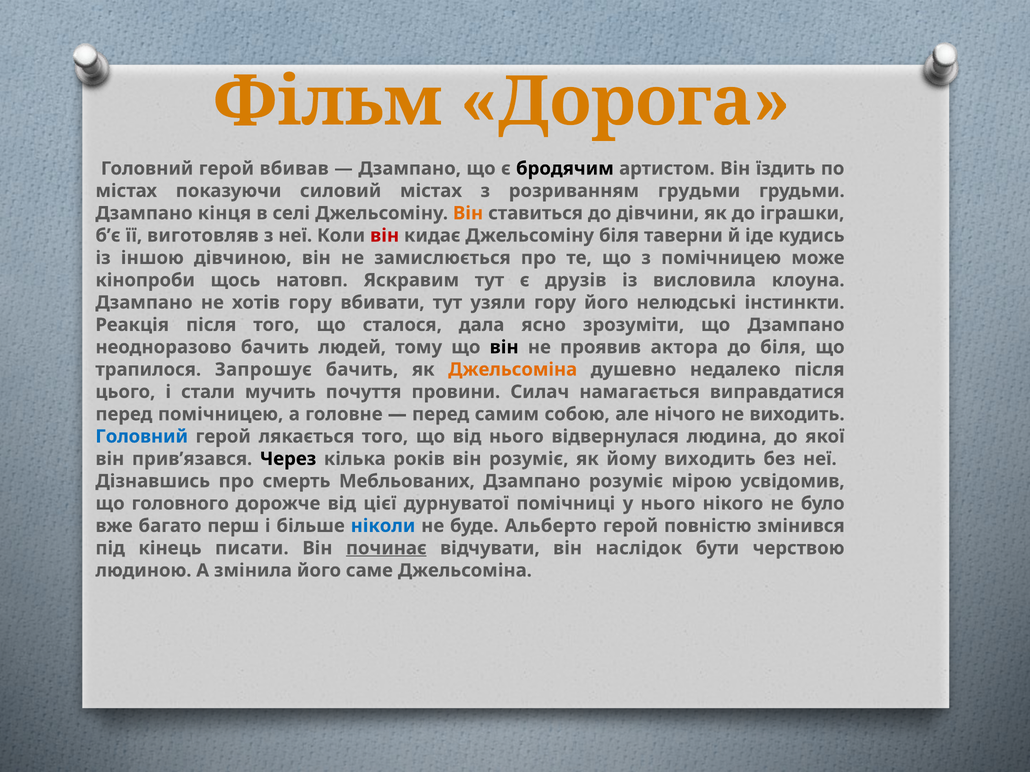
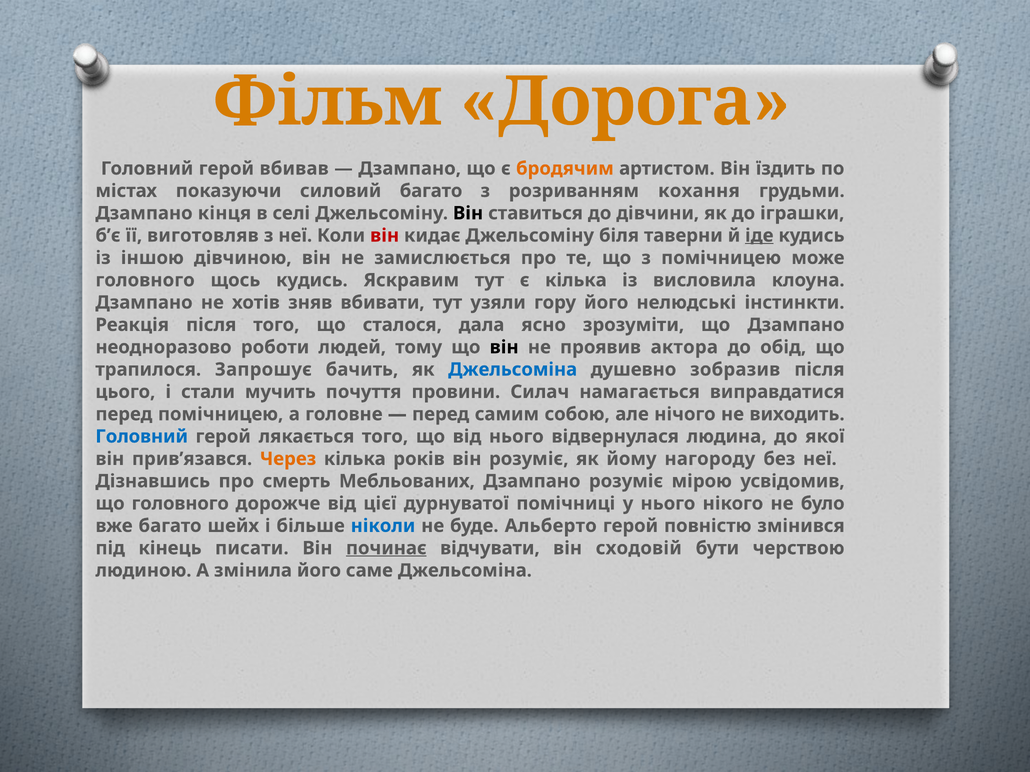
бродячим colour: black -> orange
силовий містах: містах -> багато
розриванням грудьми: грудьми -> кохання
Він at (468, 213) colour: orange -> black
іде underline: none -> present
кінопроби at (145, 280): кінопроби -> головного
щось натовп: натовп -> кудись
є друзів: друзів -> кілька
хотів гору: гору -> зняв
неодноразово бачить: бачить -> роботи
до біля: біля -> обід
Джельсоміна at (513, 370) colour: orange -> blue
недалеко: недалеко -> зобразив
Через colour: black -> orange
йому виходить: виходить -> нагороду
перш: перш -> шейх
наслідок: наслідок -> сходовій
